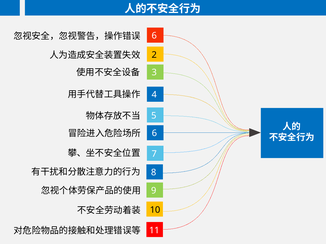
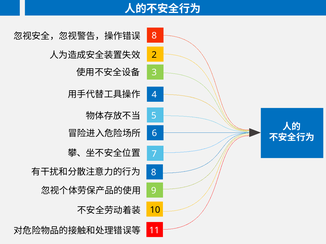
6 at (154, 36): 6 -> 8
